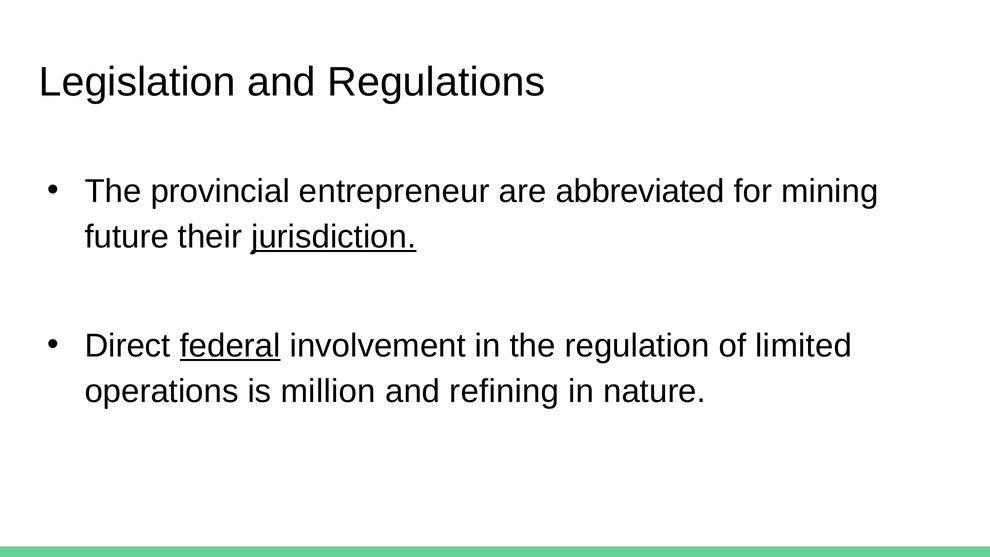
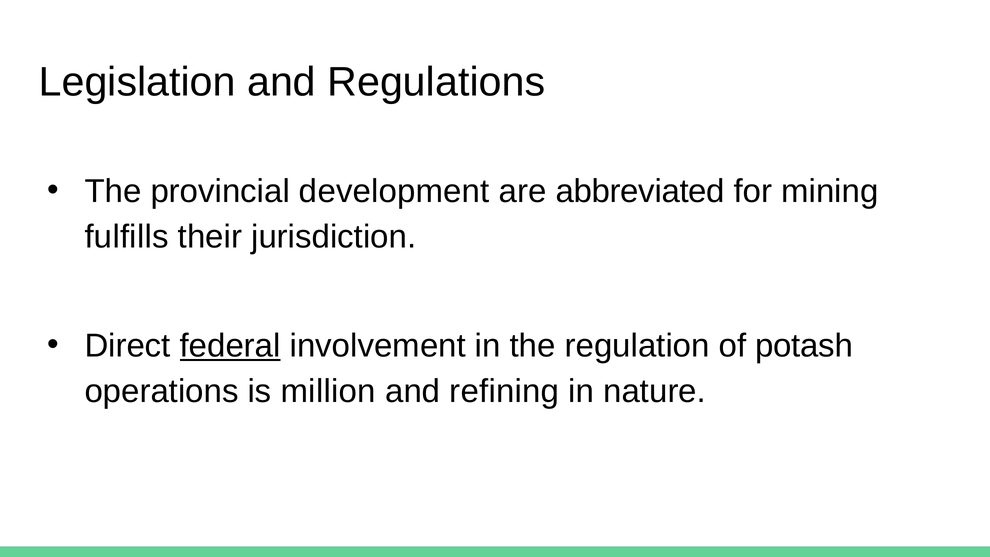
entrepreneur: entrepreneur -> development
future: future -> fulfills
jurisdiction underline: present -> none
limited: limited -> potash
